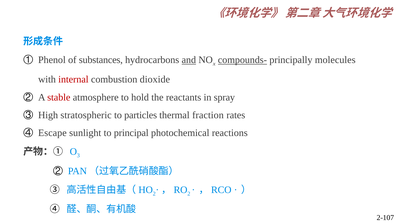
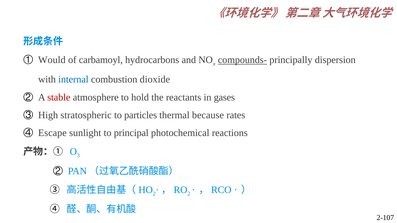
Phenol: Phenol -> Would
substances: substances -> carbamoyl
and underline: present -> none
molecules: molecules -> dispersion
internal colour: red -> blue
spray: spray -> gases
fraction: fraction -> because
